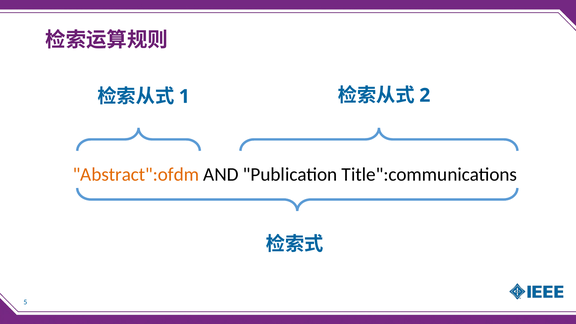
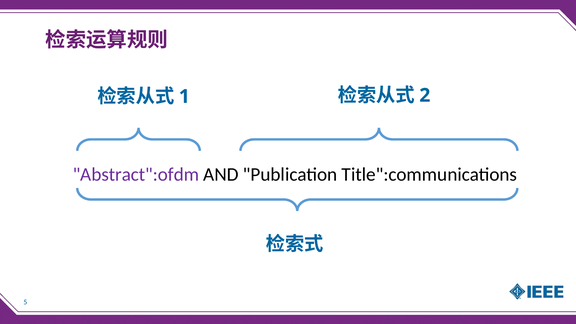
Abstract":ofdm colour: orange -> purple
